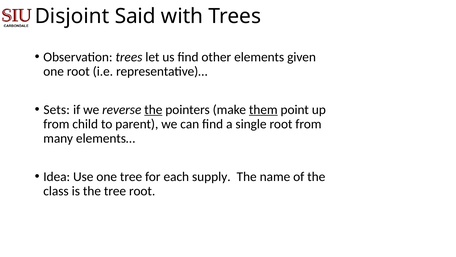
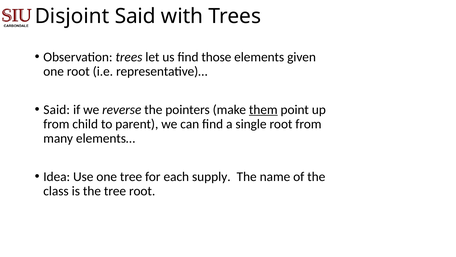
other: other -> those
Sets at (57, 109): Sets -> Said
the at (153, 109) underline: present -> none
